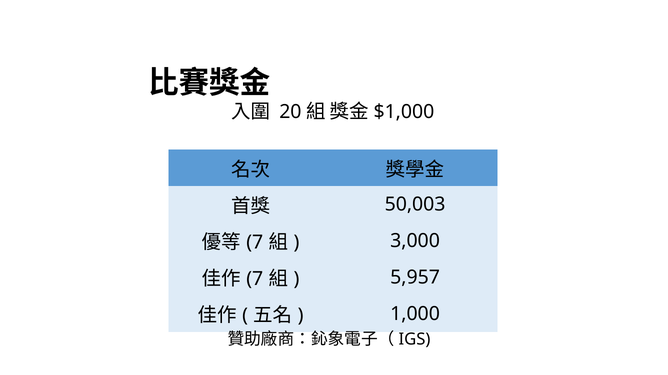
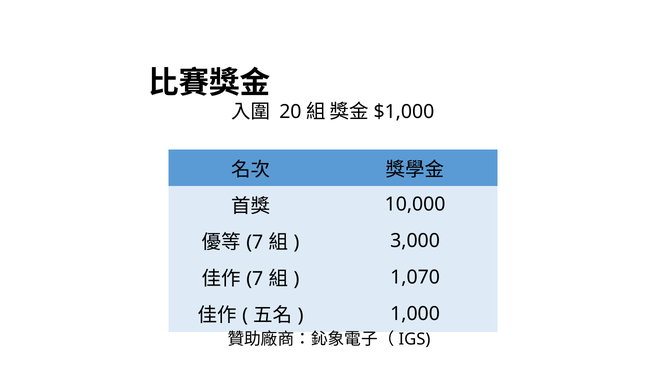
50,003: 50,003 -> 10,000
5,957: 5,957 -> 1,070
